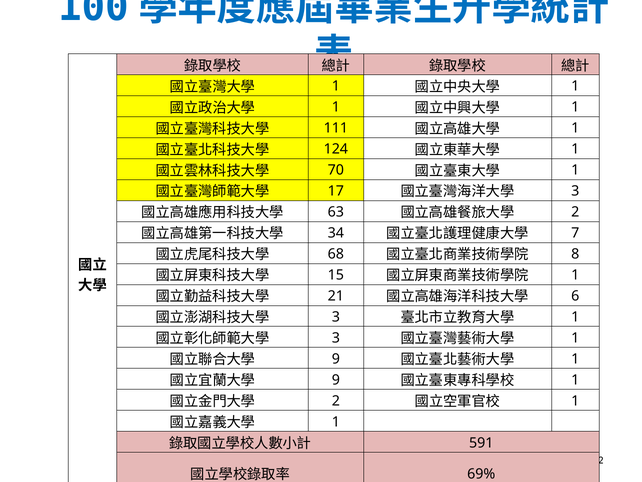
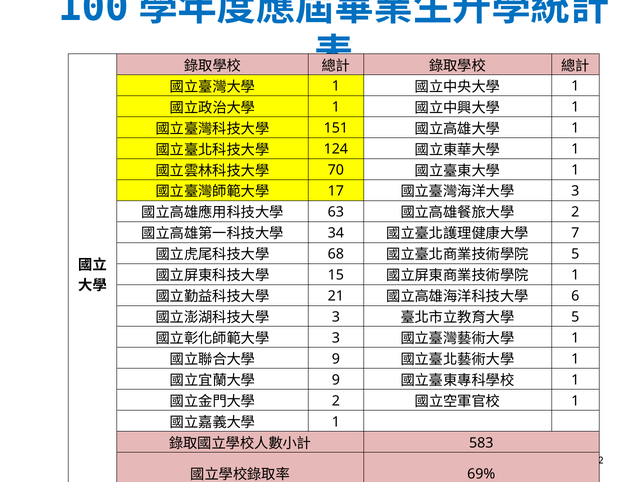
111: 111 -> 151
8 at (575, 254): 8 -> 5
1 at (575, 317): 1 -> 5
591: 591 -> 583
